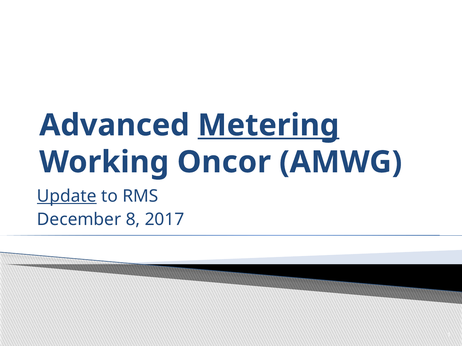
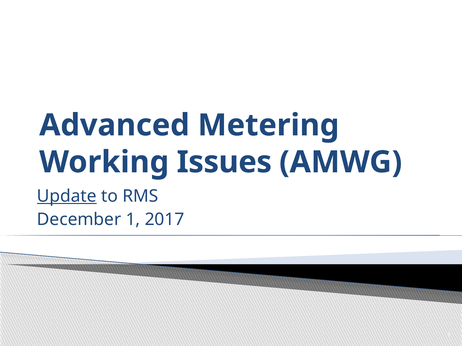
Metering underline: present -> none
Oncor: Oncor -> Issues
December 8: 8 -> 1
